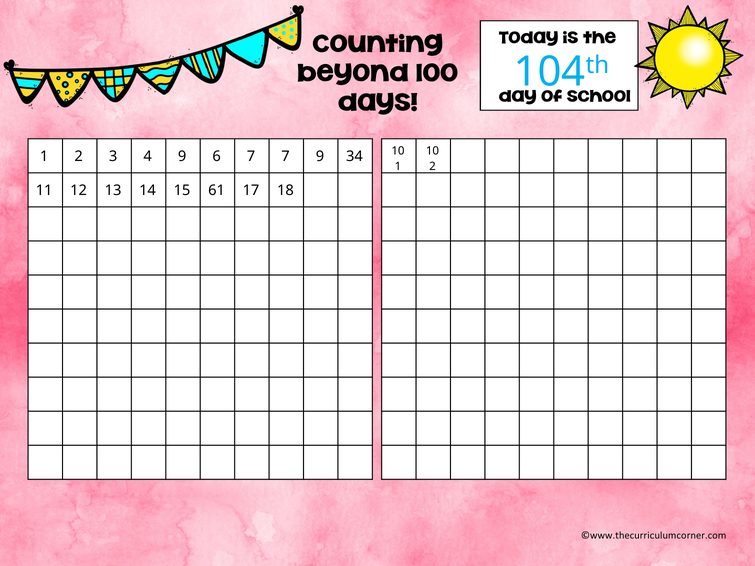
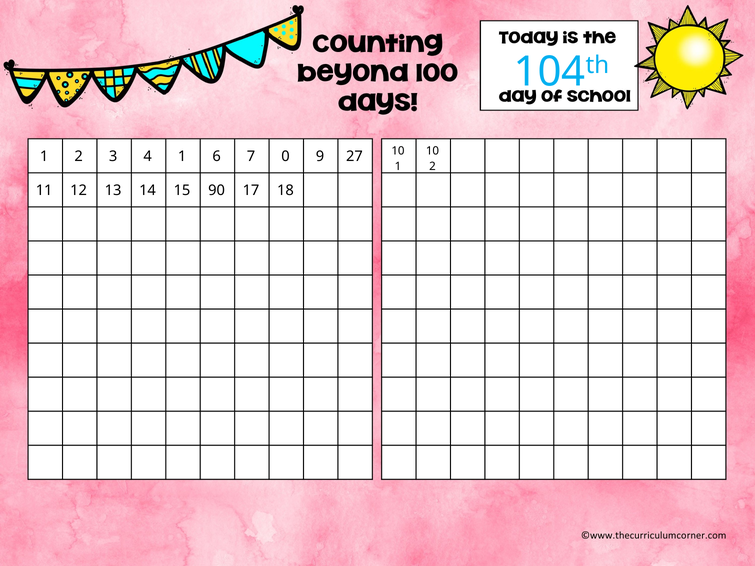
4 9: 9 -> 1
7 7: 7 -> 0
34: 34 -> 27
61: 61 -> 90
